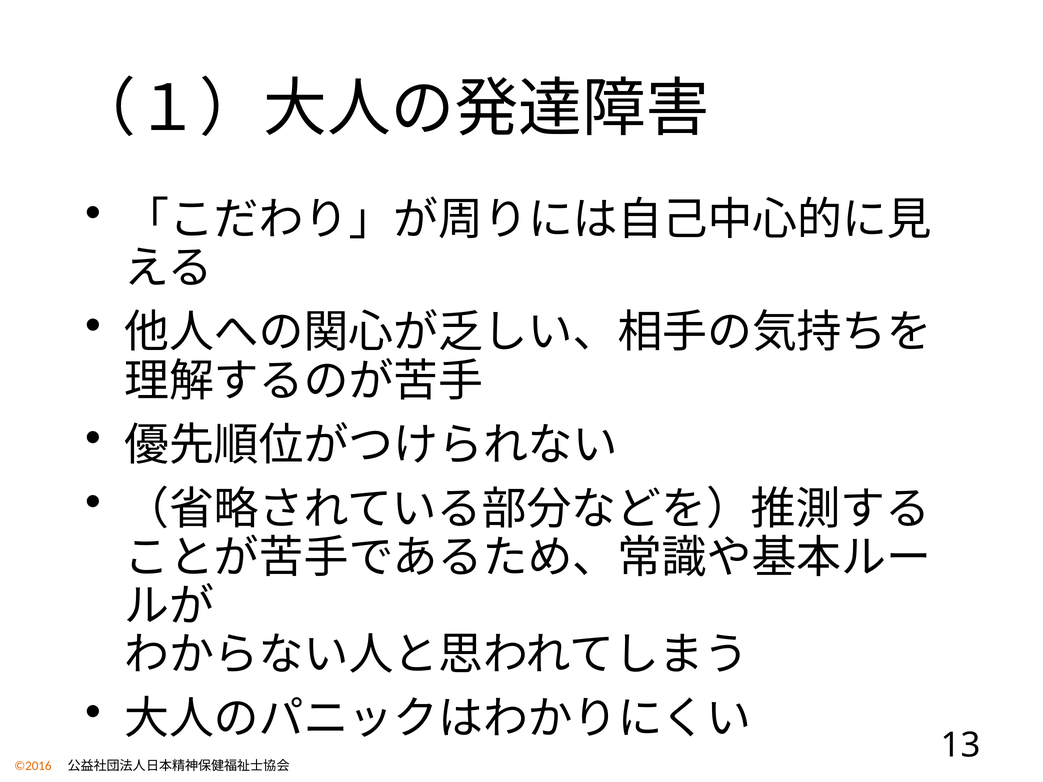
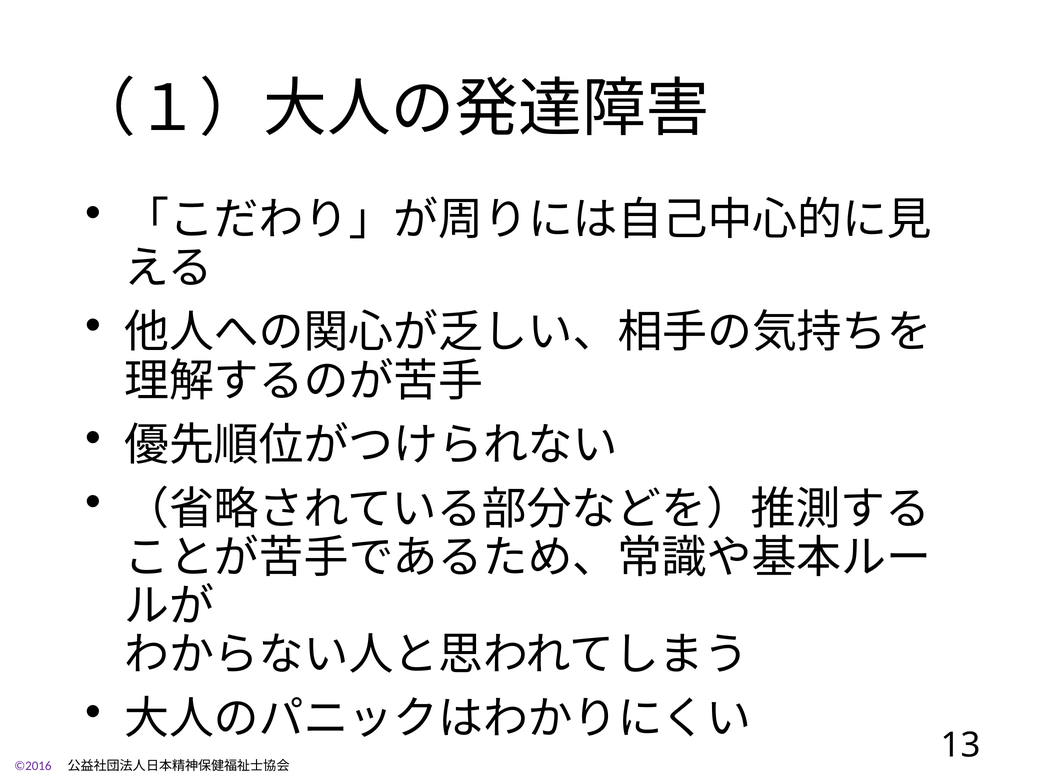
©2016 colour: orange -> purple
